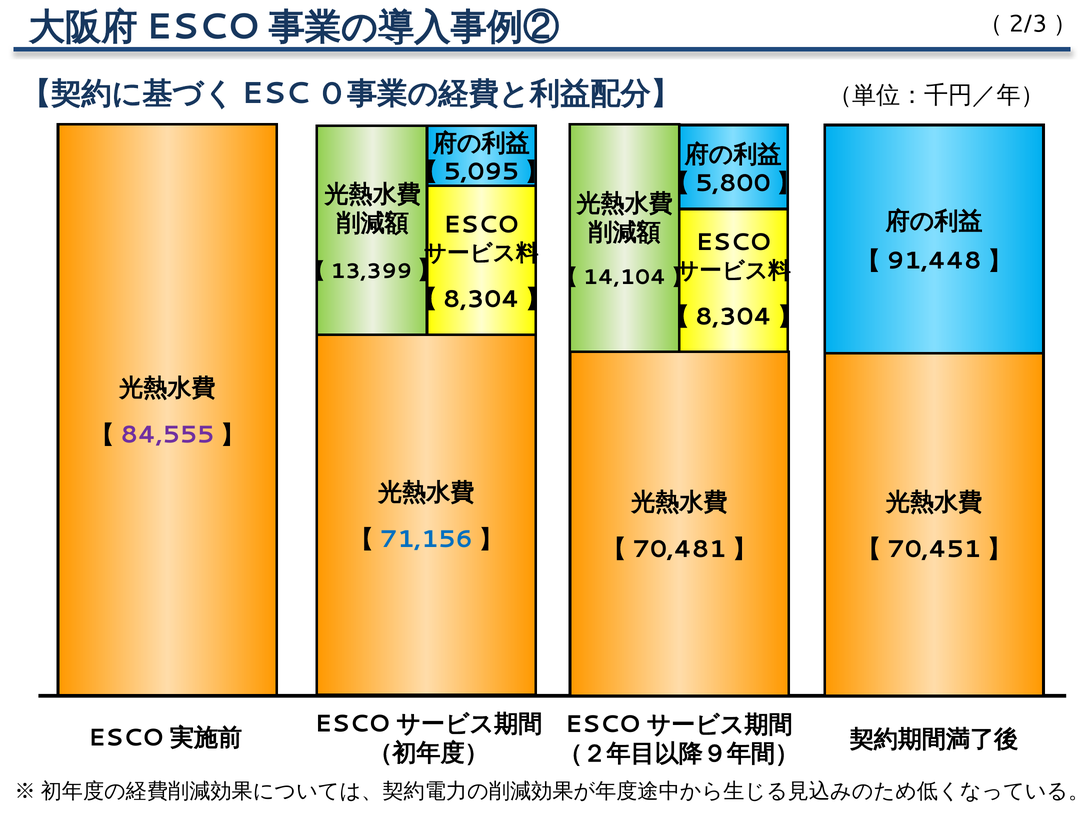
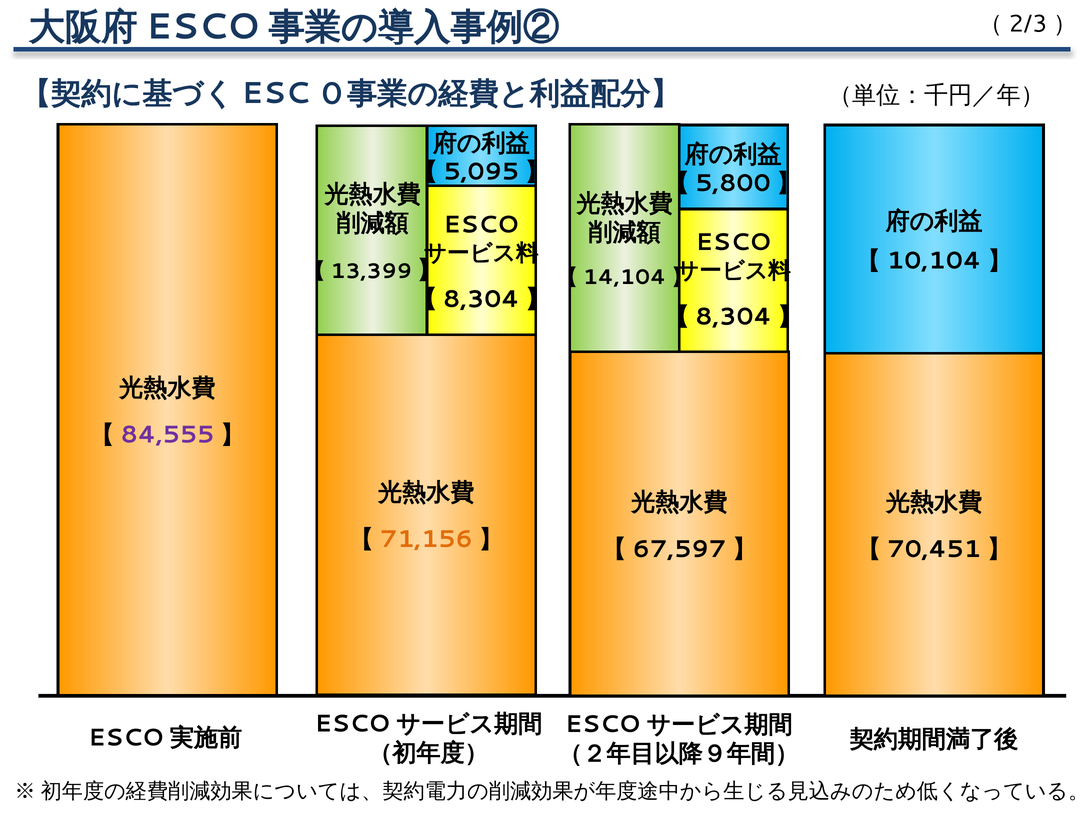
91,448: 91,448 -> 10,104
71,156 colour: blue -> orange
70,481: 70,481 -> 67,597
